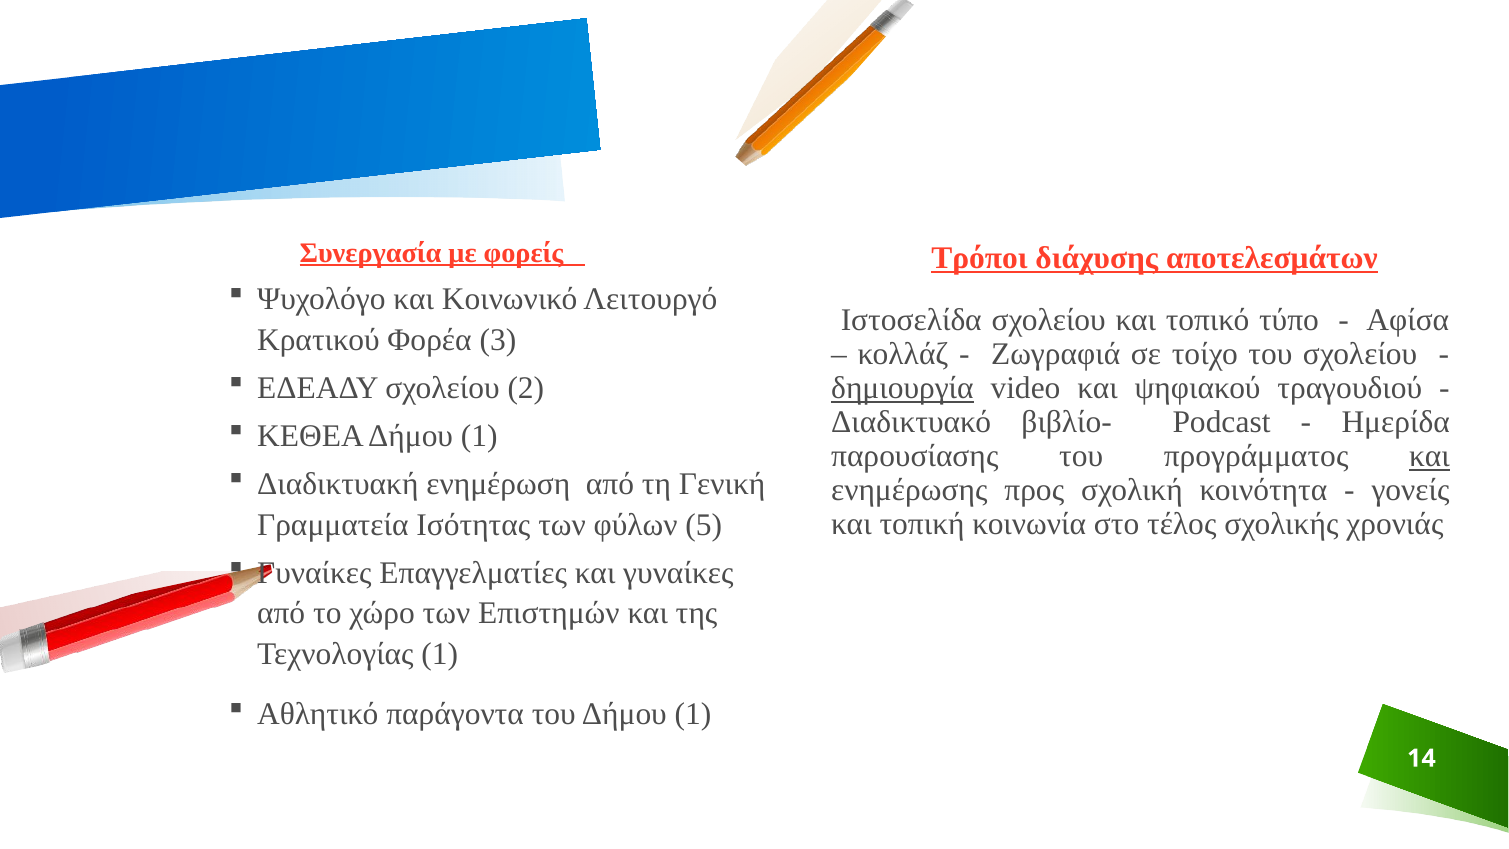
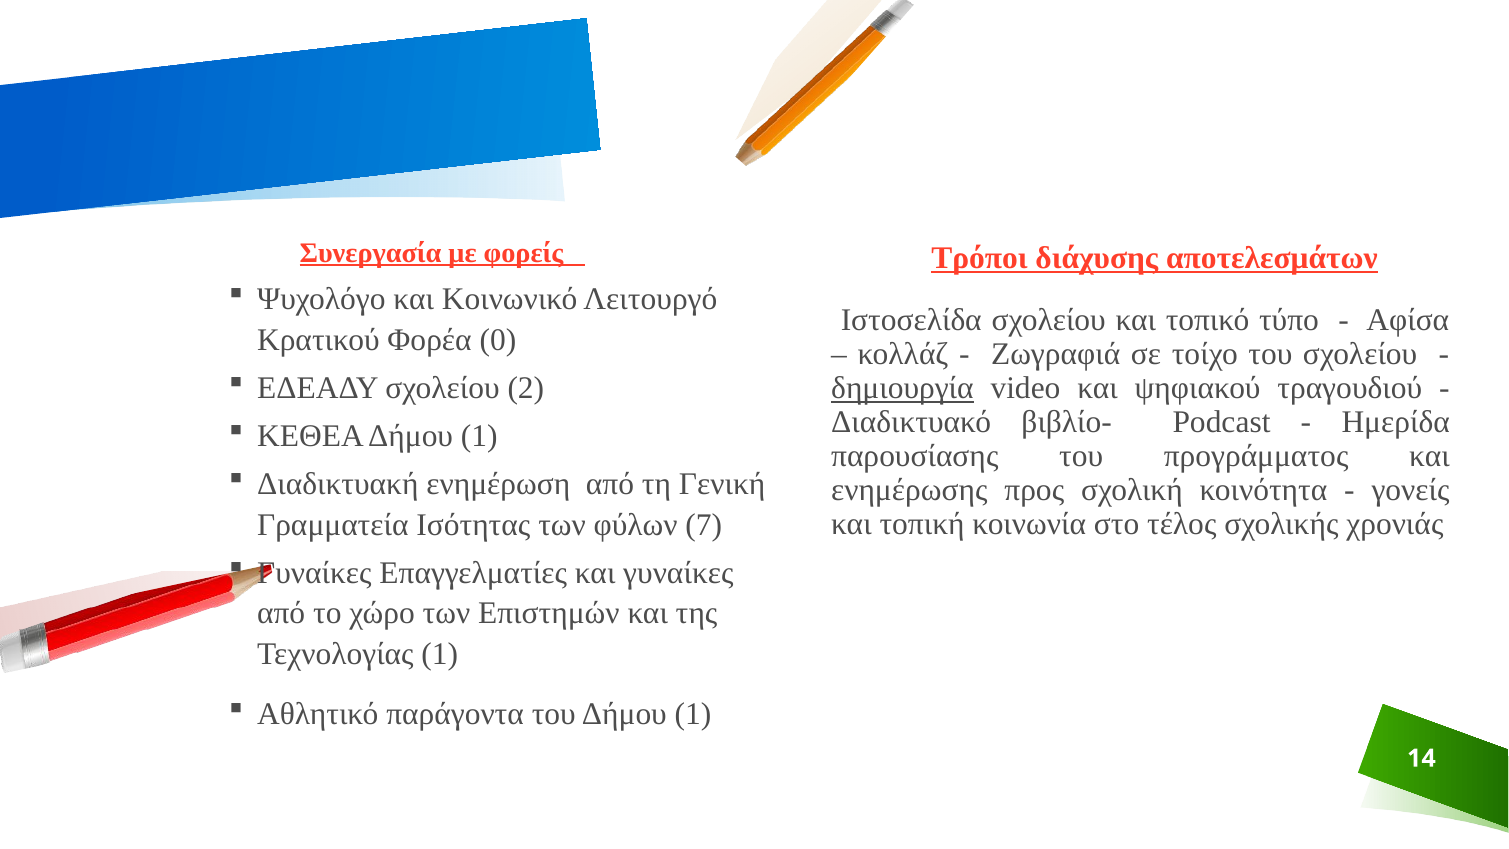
3: 3 -> 0
και at (1429, 456) underline: present -> none
5: 5 -> 7
